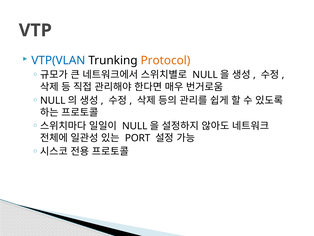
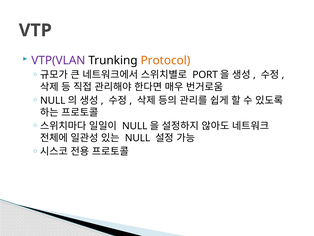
VTP(VLAN colour: blue -> purple
NULL at (205, 75): NULL -> PORT
PORT at (138, 138): PORT -> NULL
